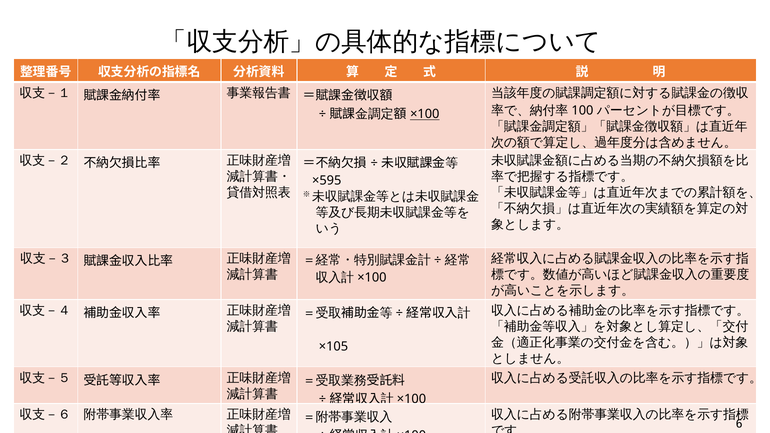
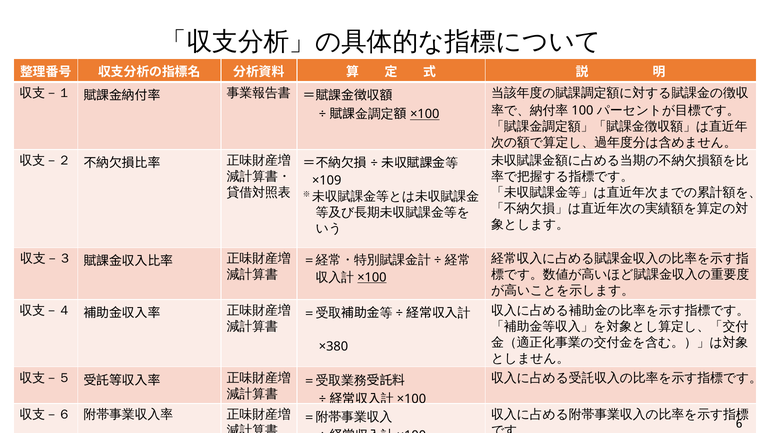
×595: ×595 -> ×109
×100 at (372, 277) underline: none -> present
×105: ×105 -> ×380
